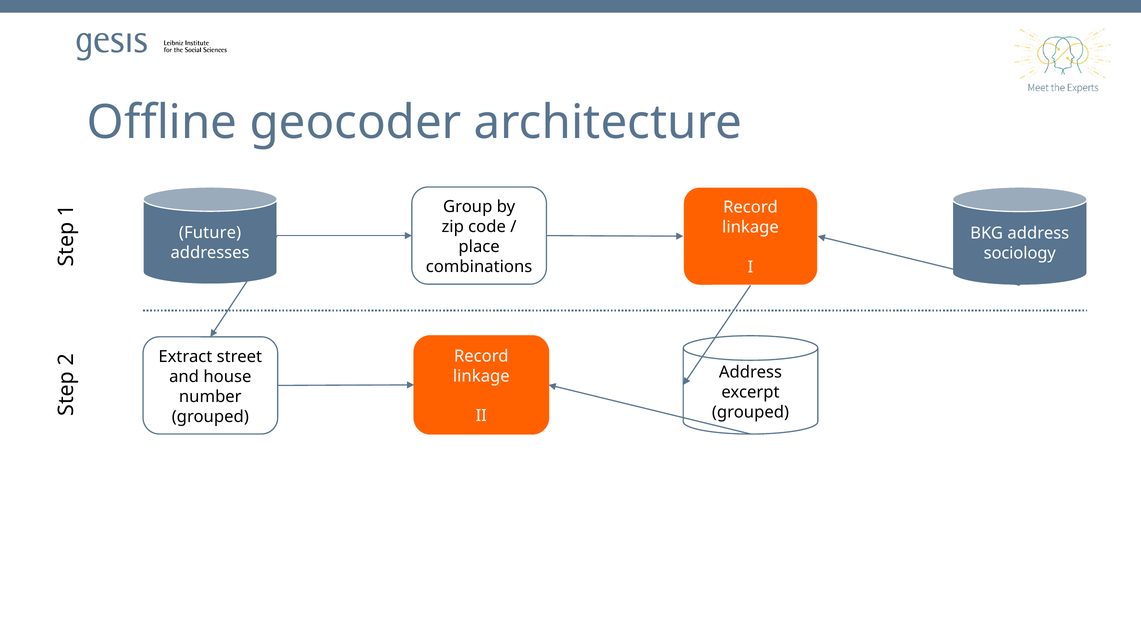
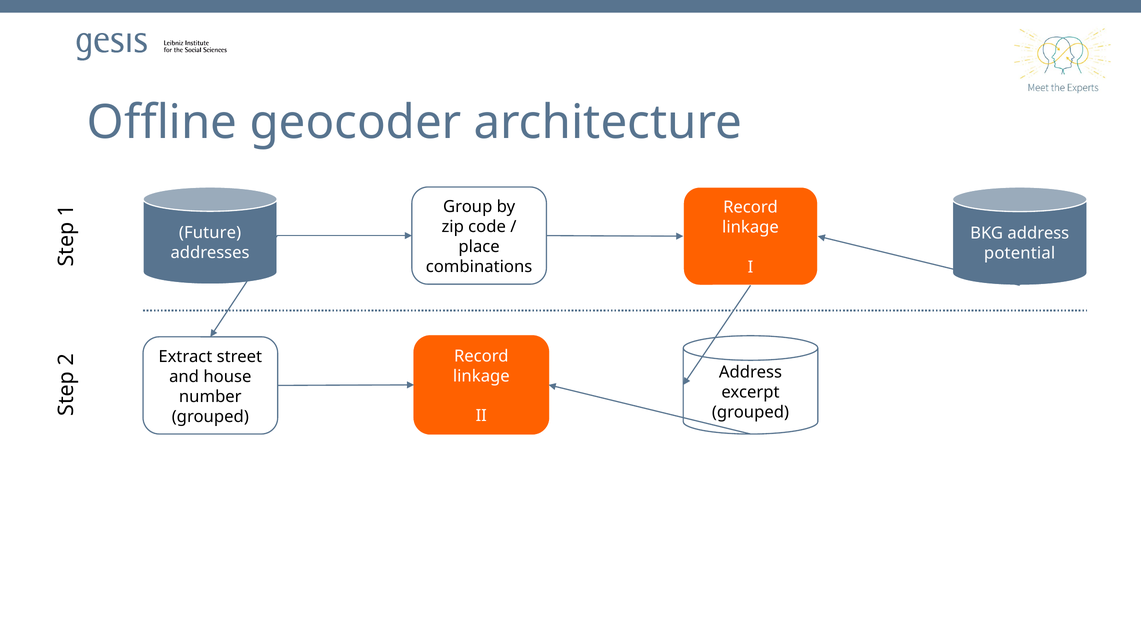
sociology: sociology -> potential
